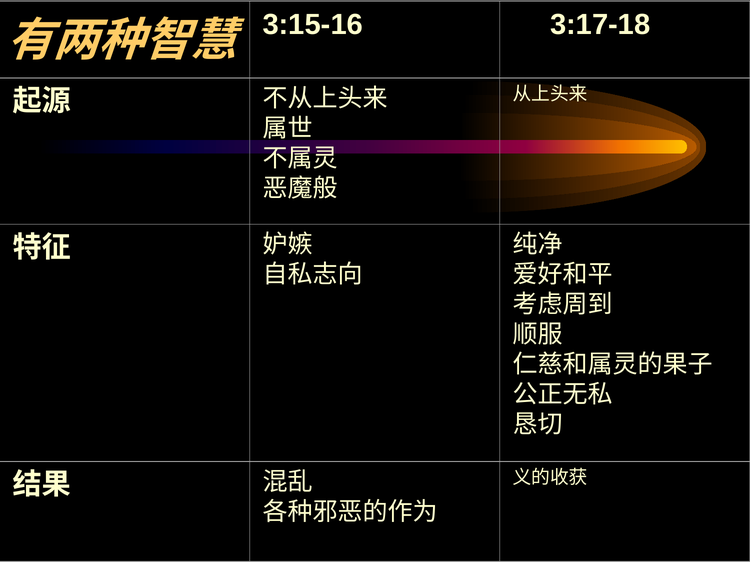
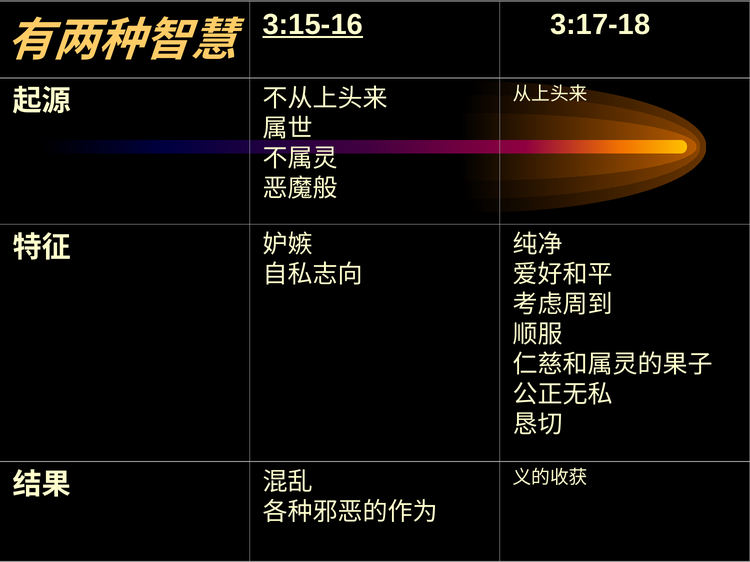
3:15-16 underline: none -> present
